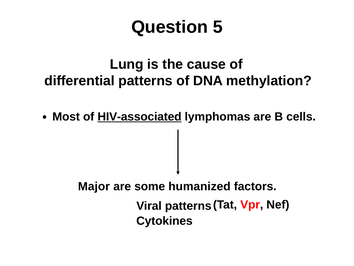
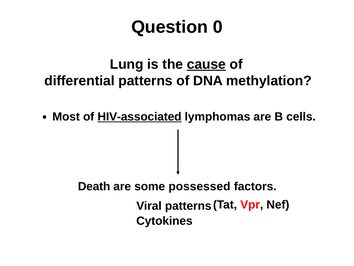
5: 5 -> 0
cause underline: none -> present
Major: Major -> Death
humanized: humanized -> possessed
